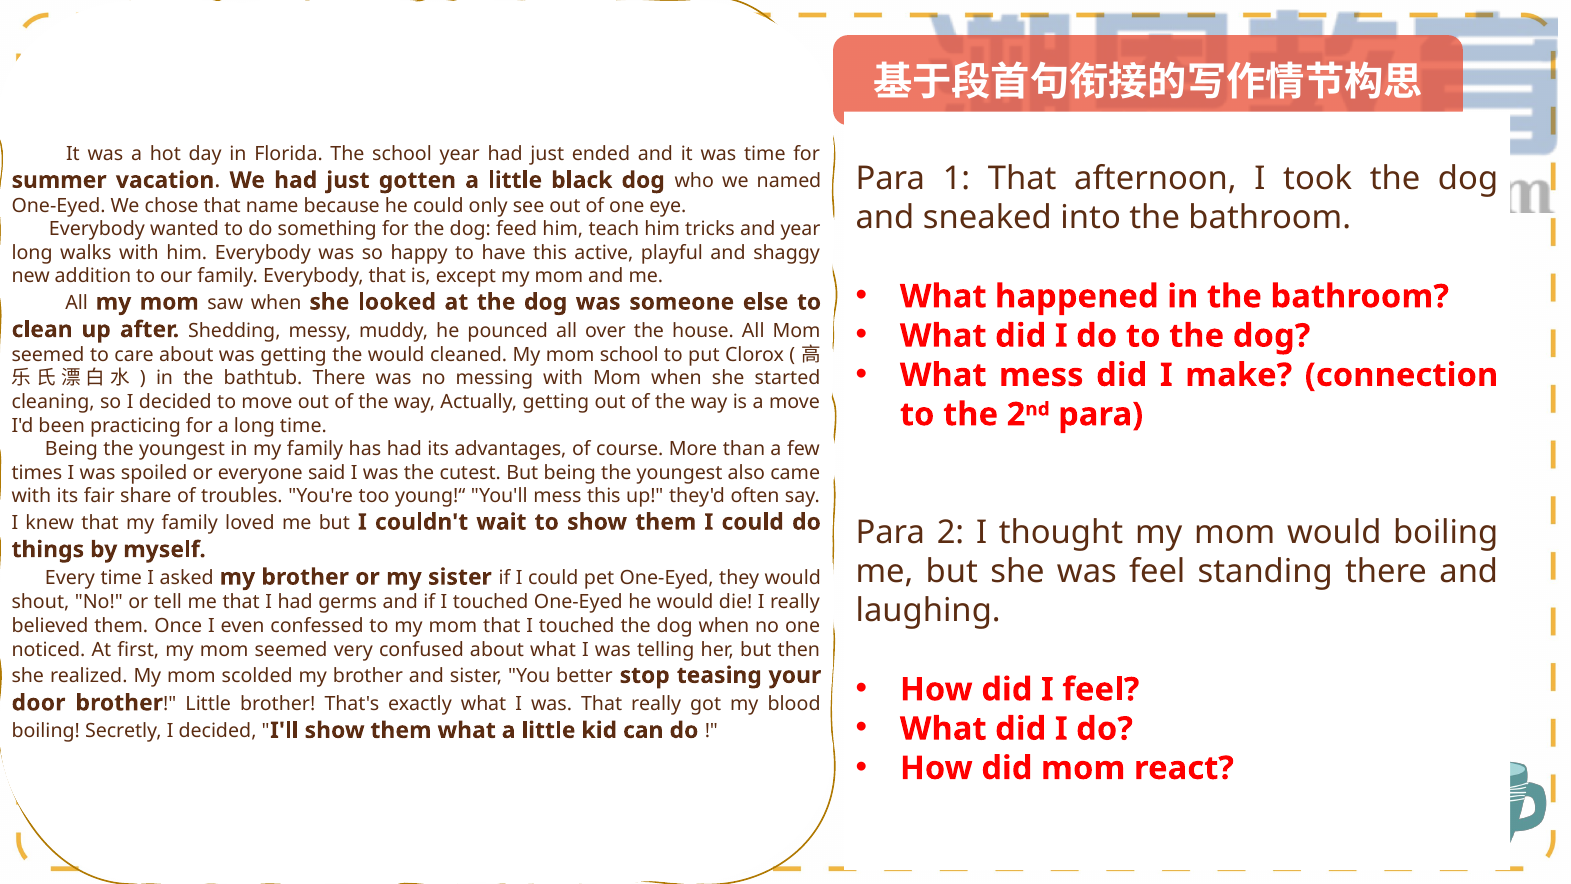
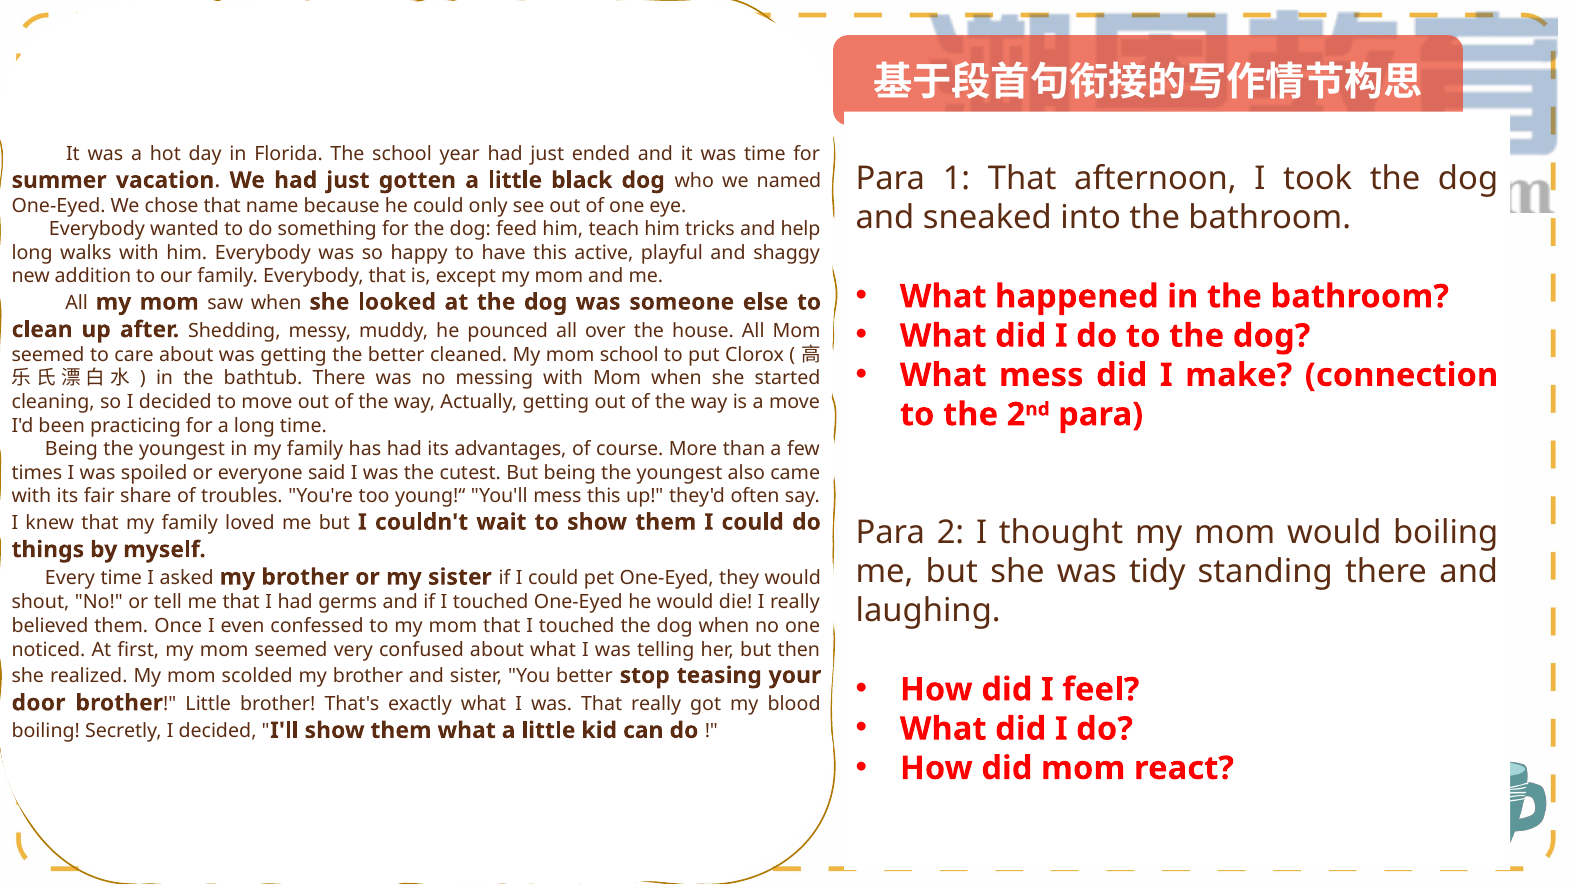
and year: year -> help
the would: would -> better
was feel: feel -> tidy
